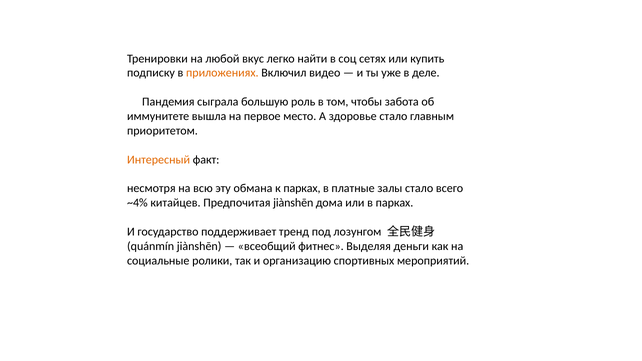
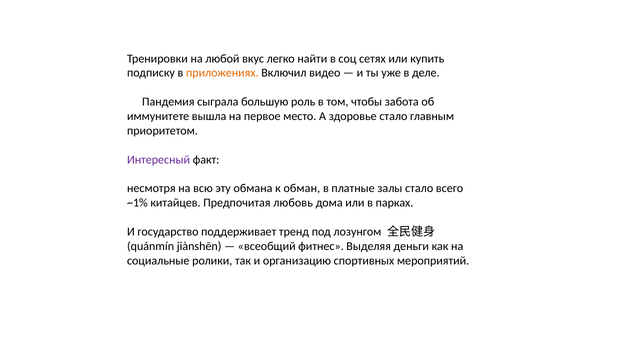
Интересный colour: orange -> purple
к парках: парках -> обман
~4%: ~4% -> ~1%
Предпочитая jiànshēn: jiànshēn -> любовь
